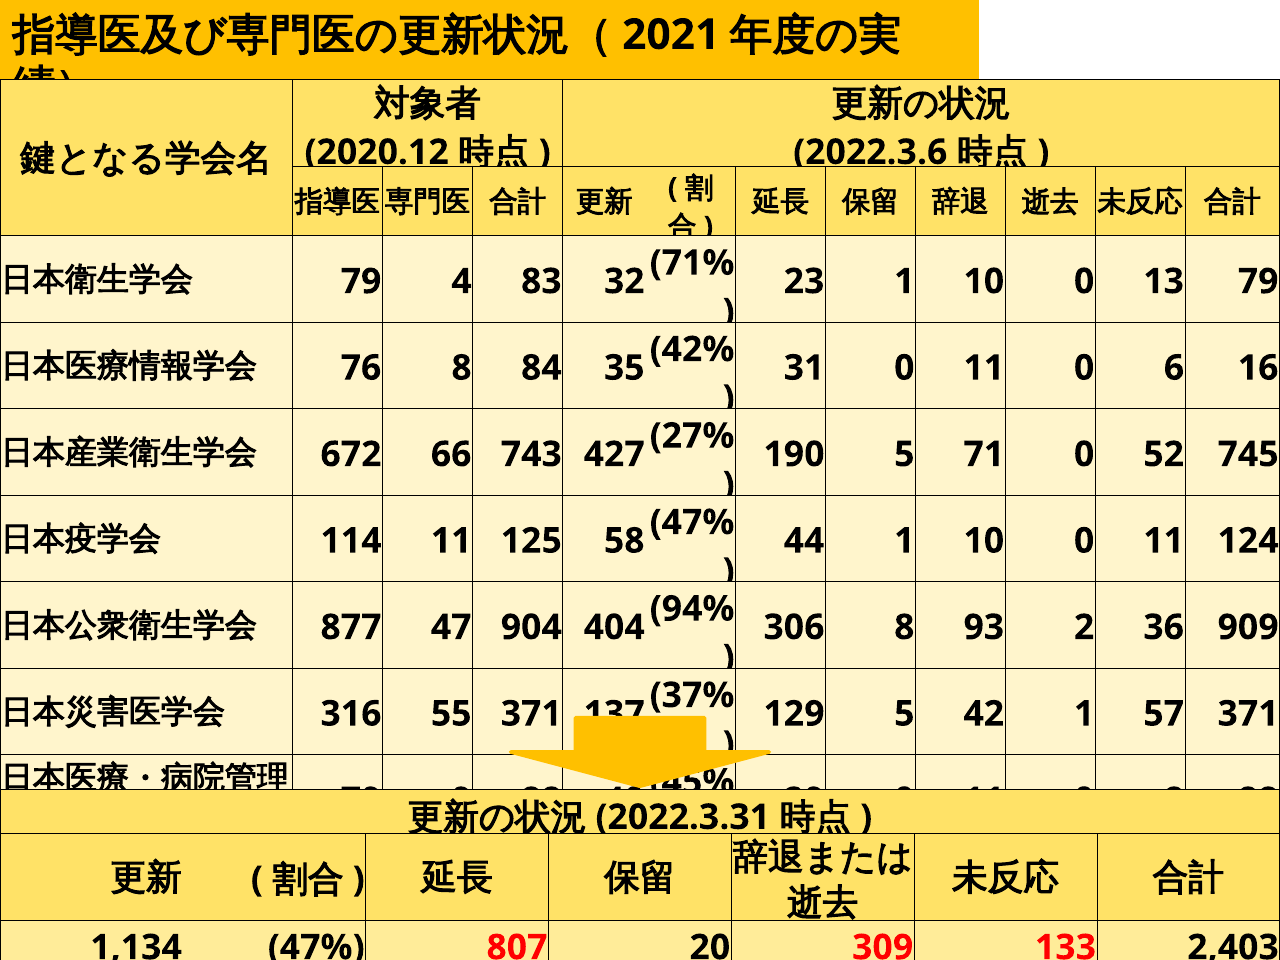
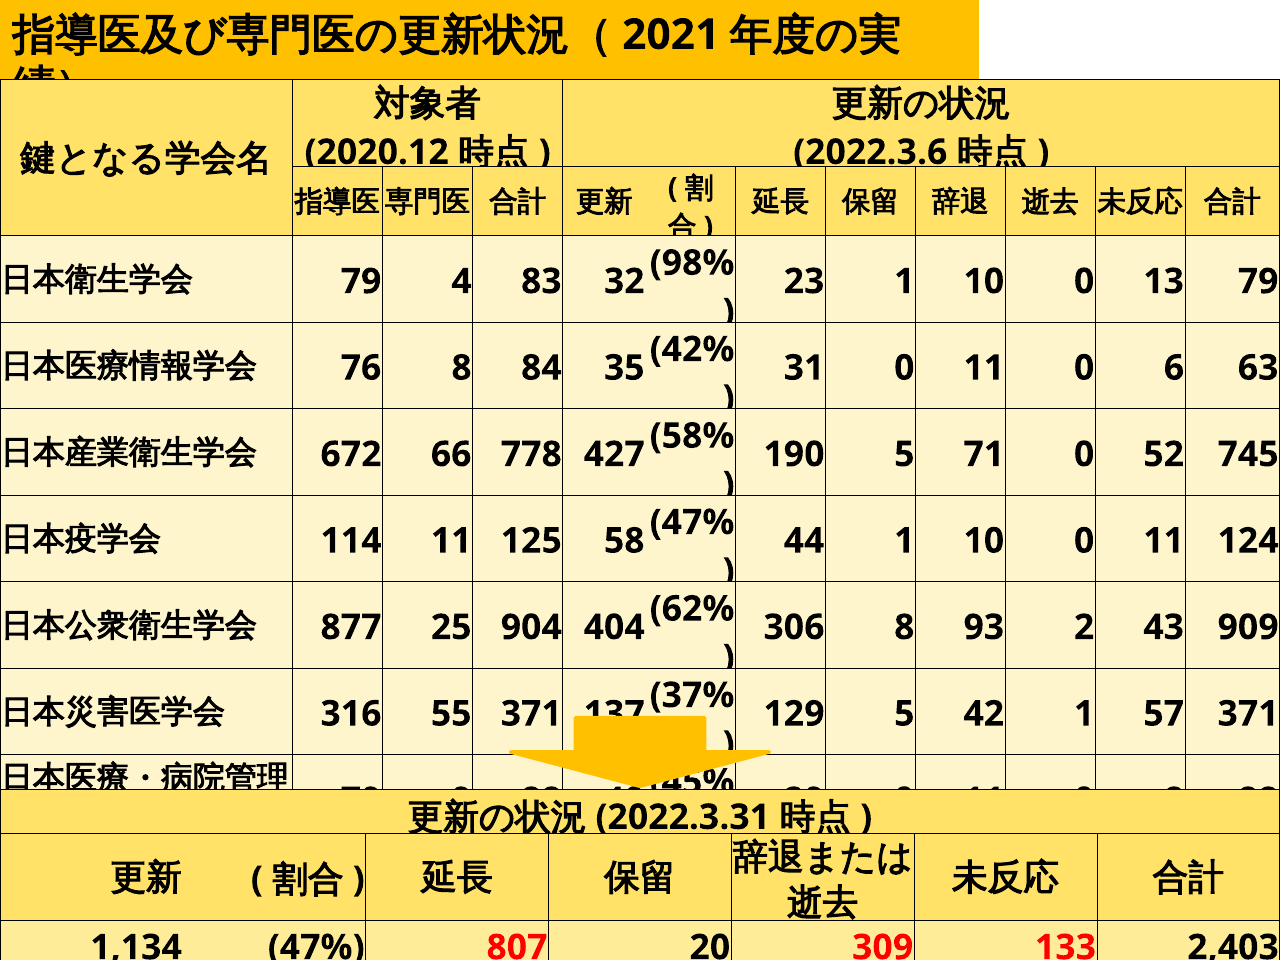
71%: 71% -> 98%
16: 16 -> 63
27%: 27% -> 58%
743: 743 -> 778
94%: 94% -> 62%
47: 47 -> 25
36: 36 -> 43
